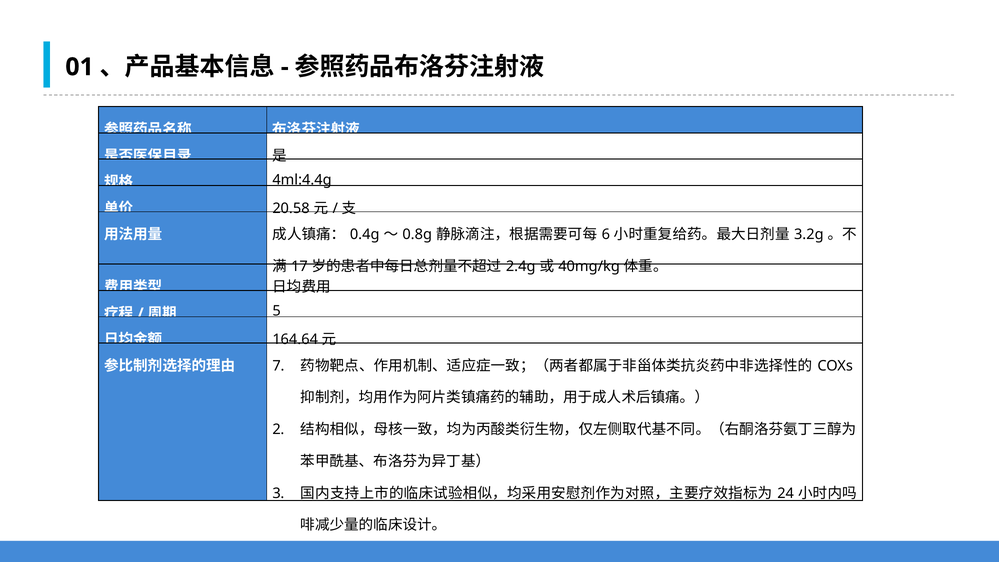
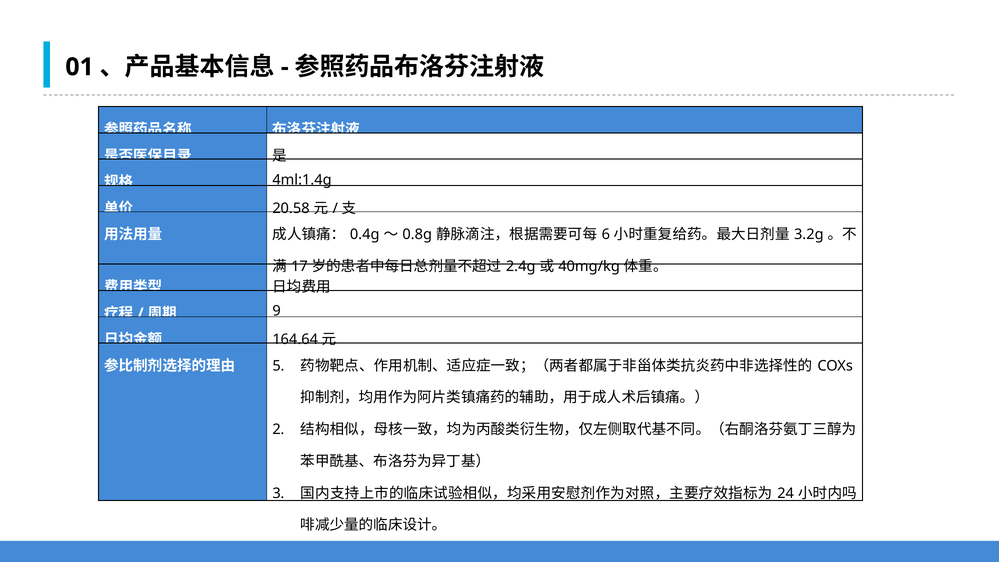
4ml:4.4g: 4ml:4.4g -> 4ml:1.4g
5: 5 -> 9
7: 7 -> 5
